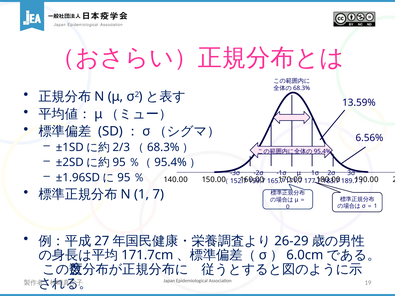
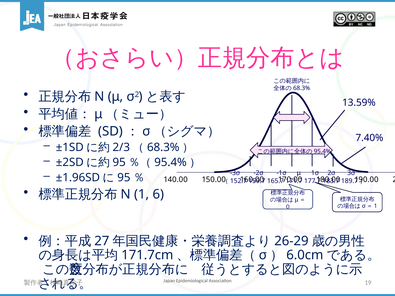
6.56%: 6.56% -> 7.40%
7: 7 -> 6
